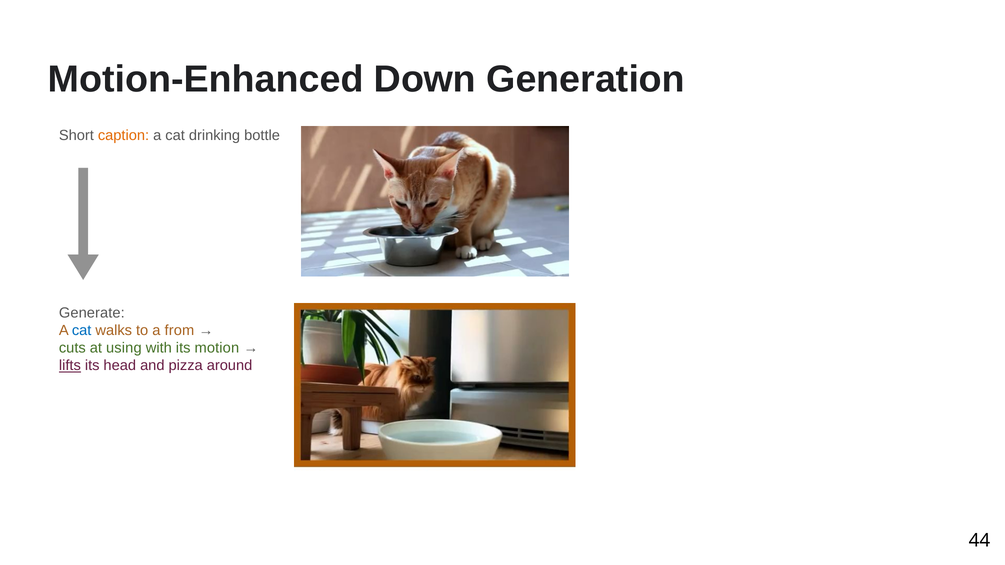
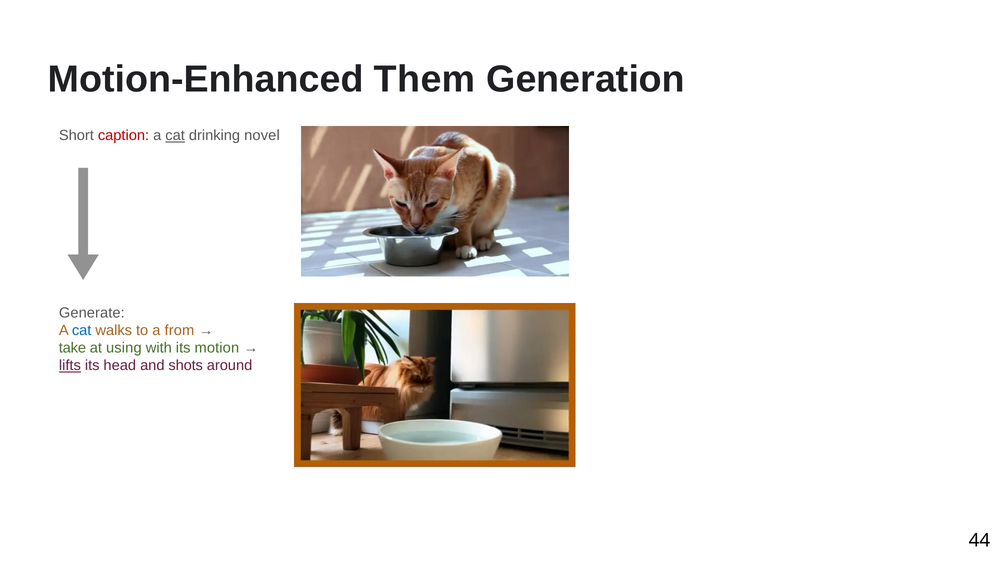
Down: Down -> Them
caption colour: orange -> red
cat at (175, 136) underline: none -> present
bottle: bottle -> novel
cuts: cuts -> take
pizza: pizza -> shots
